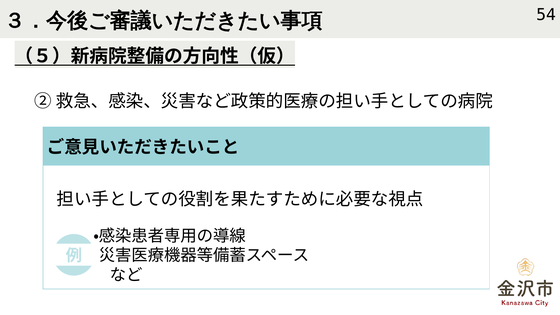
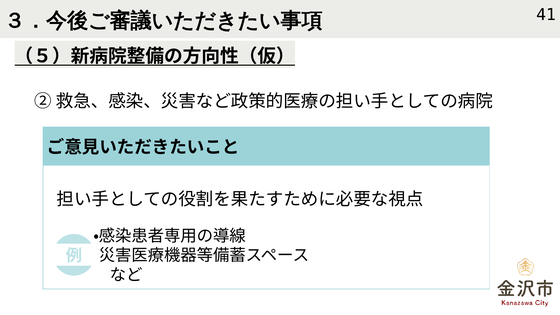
54: 54 -> 41
